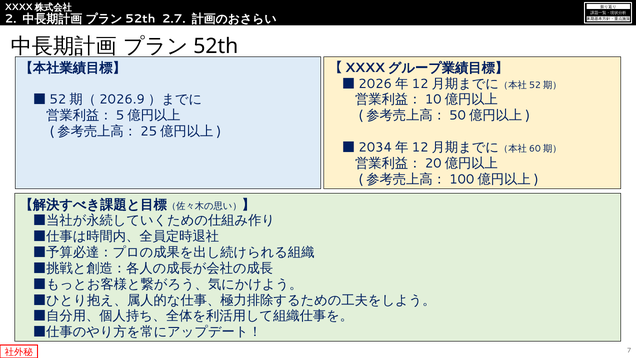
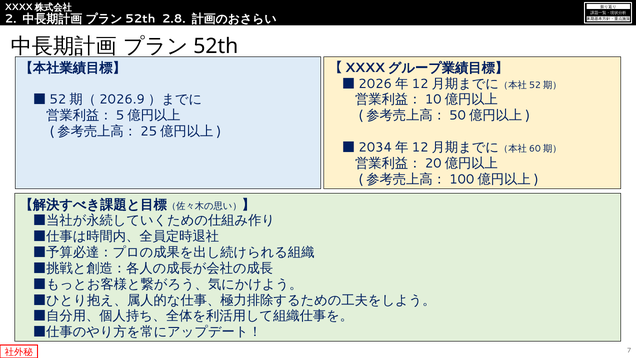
2.7: 2.7 -> 2.8
